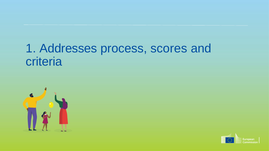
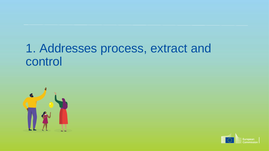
scores: scores -> extract
criteria: criteria -> control
